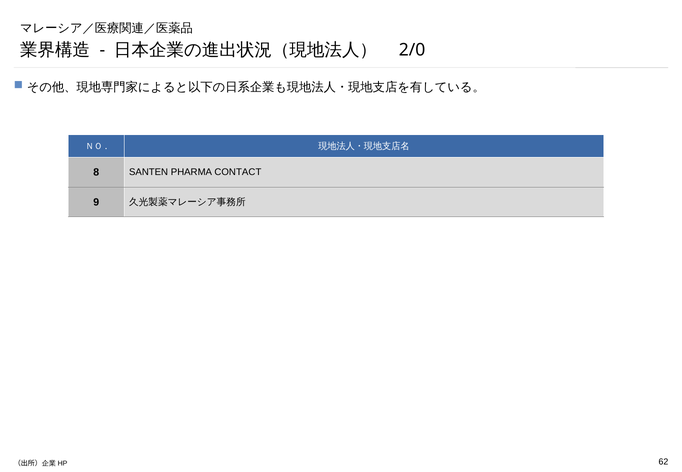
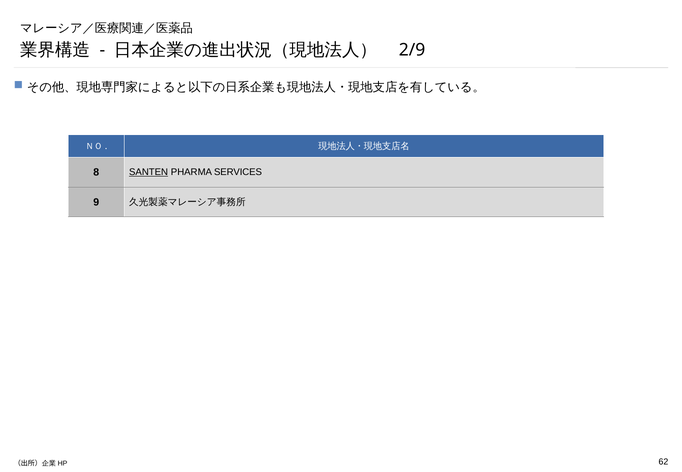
2/0: 2/0 -> 2/9
SANTEN underline: none -> present
CONTACT: CONTACT -> SERVICES
